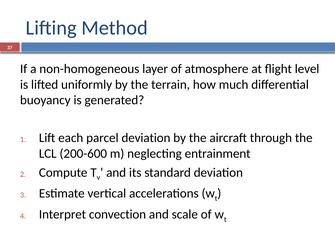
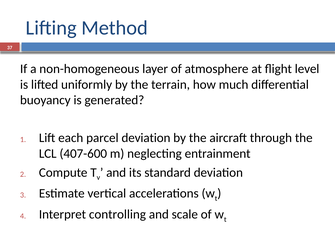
200-600: 200-600 -> 407-600
convection: convection -> controlling
